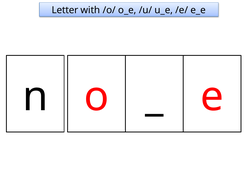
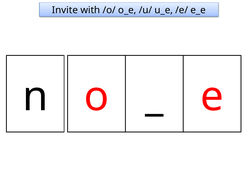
Letter: Letter -> Invite
